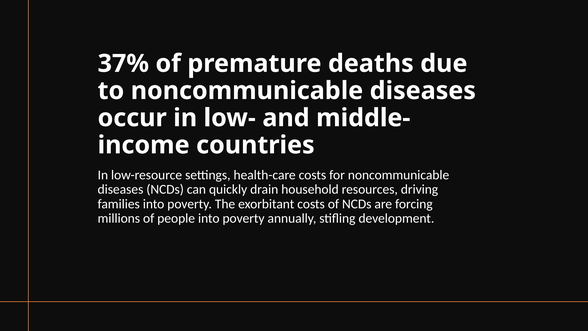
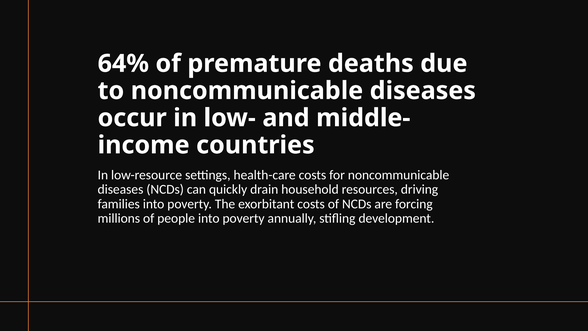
37%: 37% -> 64%
